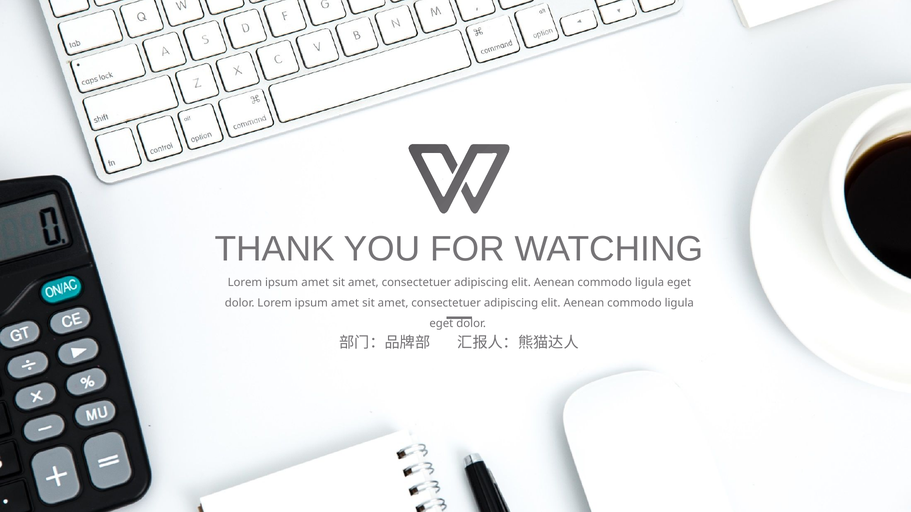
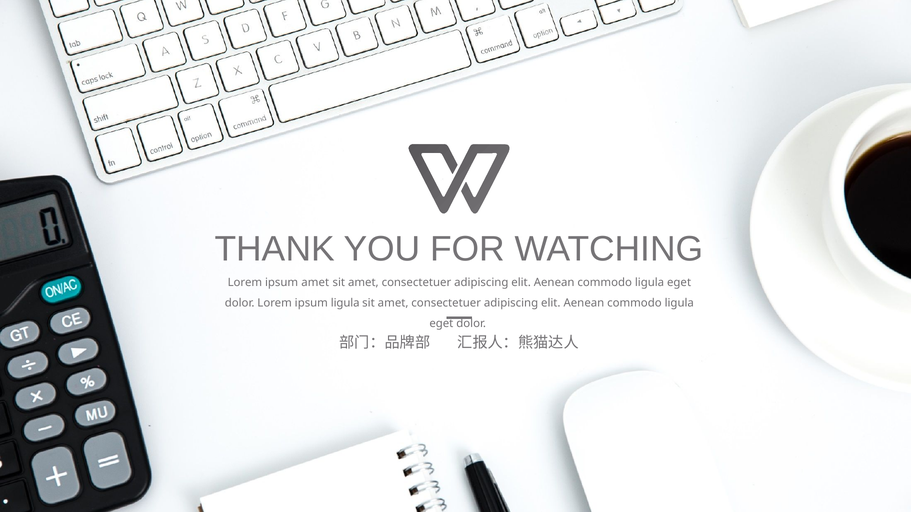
dolor Lorem ipsum amet: amet -> ligula
